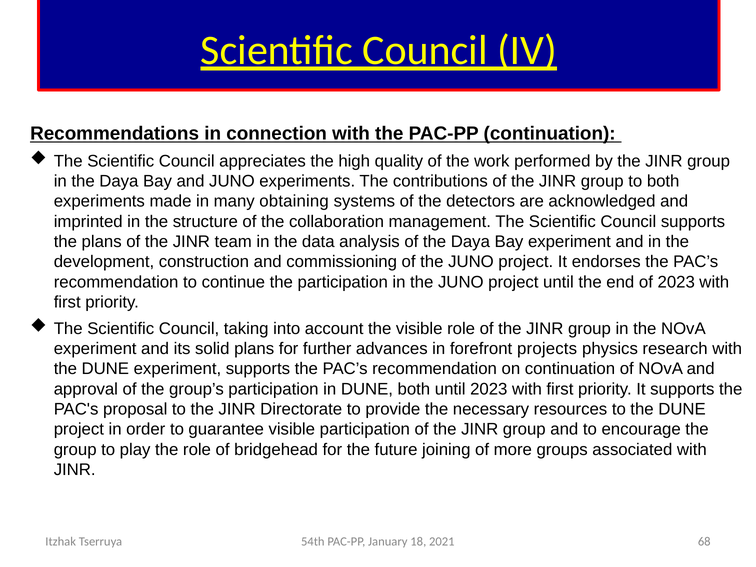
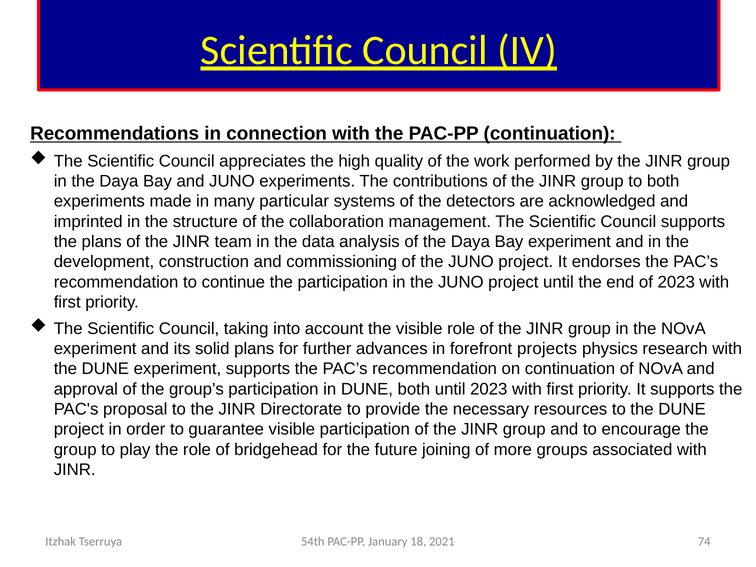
obtaining: obtaining -> particular
68: 68 -> 74
